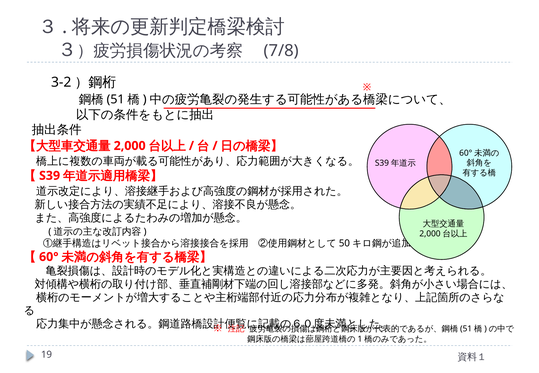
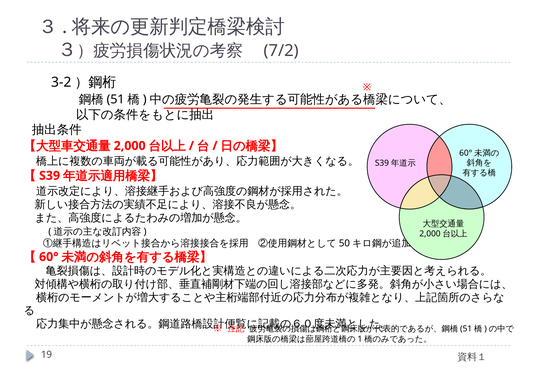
7/8: 7/8 -> 7/2
